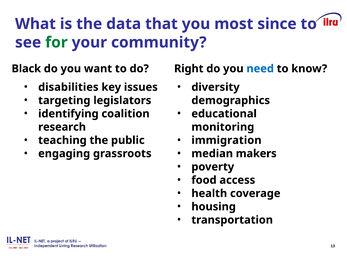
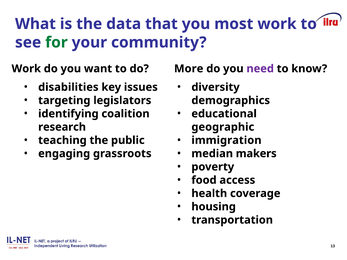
most since: since -> work
Black at (26, 69): Black -> Work
Right: Right -> More
need colour: blue -> purple
monitoring: monitoring -> geographic
